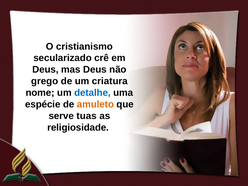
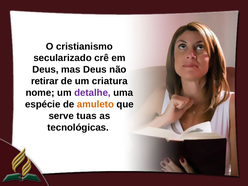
grego: grego -> retirar
detalhe colour: blue -> purple
religiosidade: religiosidade -> tecnológicas
